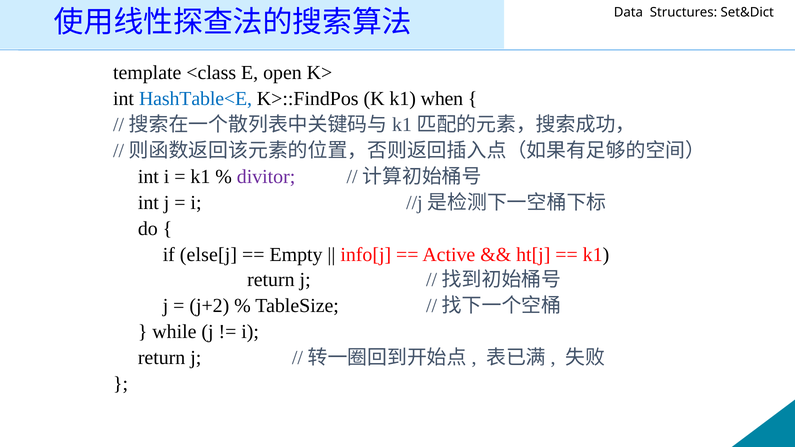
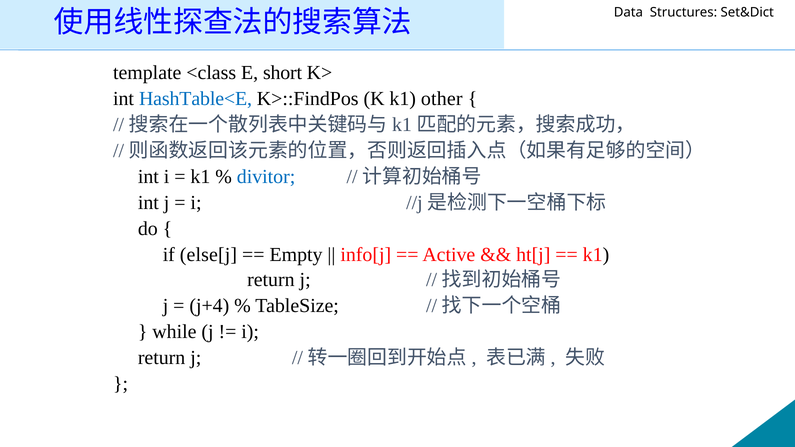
open: open -> short
when: when -> other
divitor colour: purple -> blue
j+2: j+2 -> j+4
